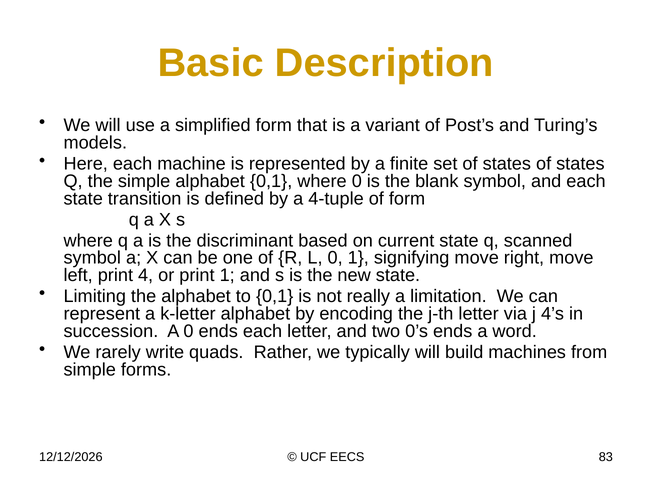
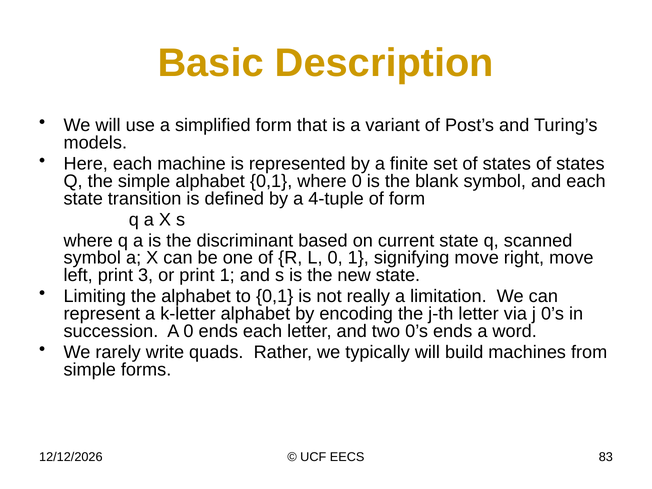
4: 4 -> 3
j 4’s: 4’s -> 0’s
